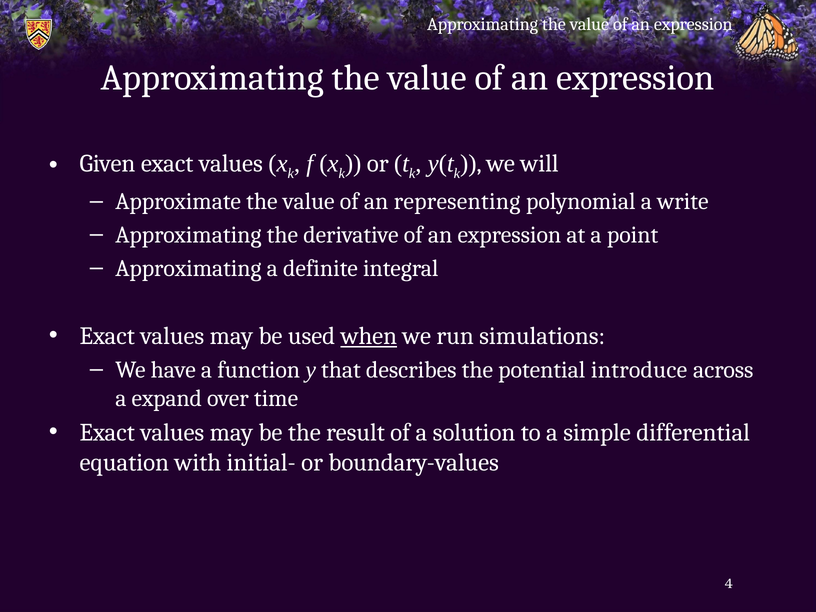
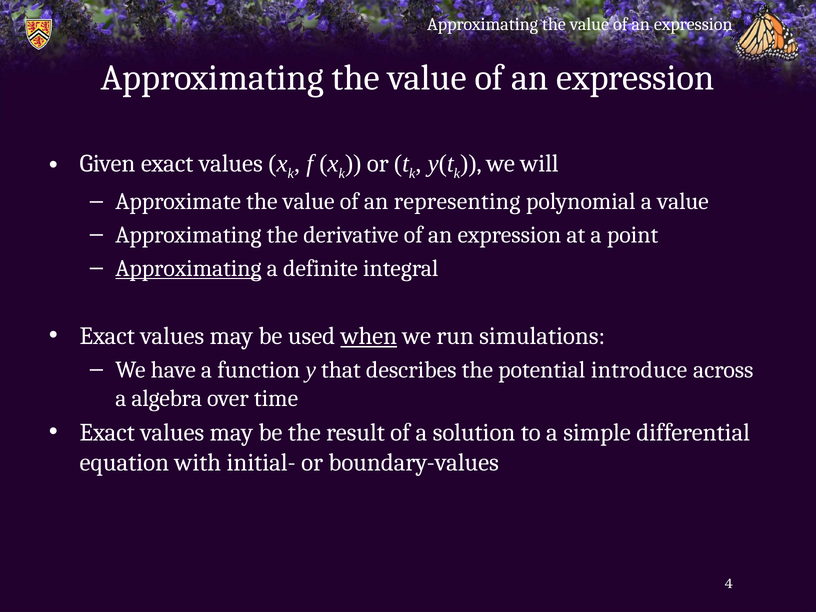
a write: write -> value
Approximating at (188, 268) underline: none -> present
expand: expand -> algebra
